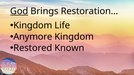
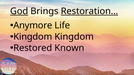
Restoration… underline: none -> present
Kingdom at (33, 25): Kingdom -> Anymore
Anymore at (33, 37): Anymore -> Kingdom
